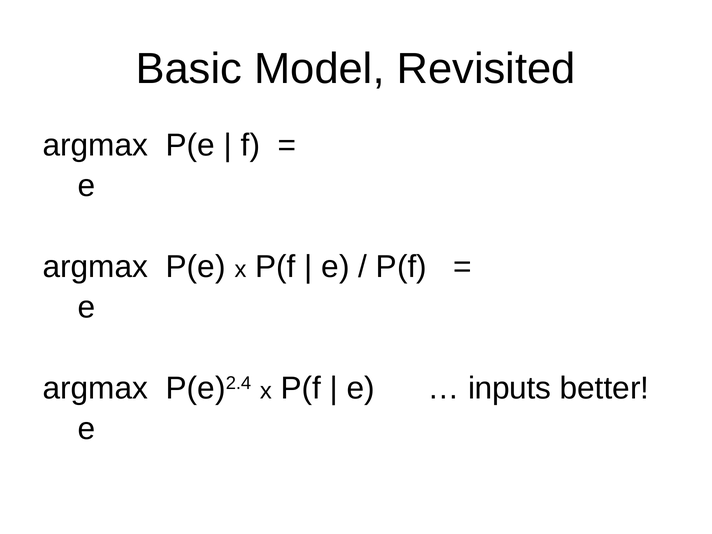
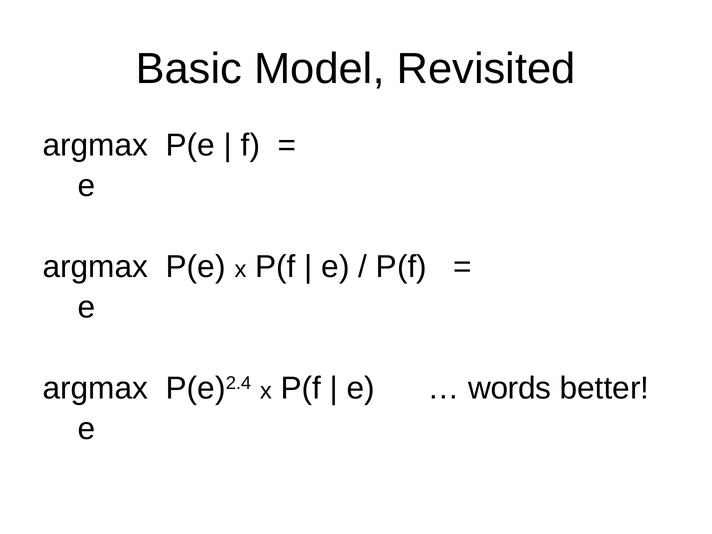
inputs: inputs -> words
